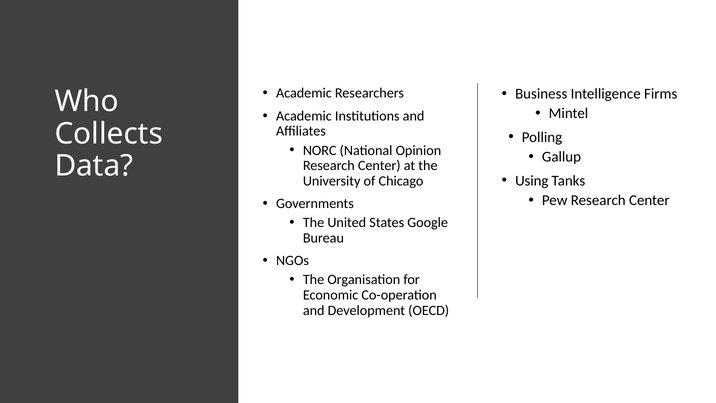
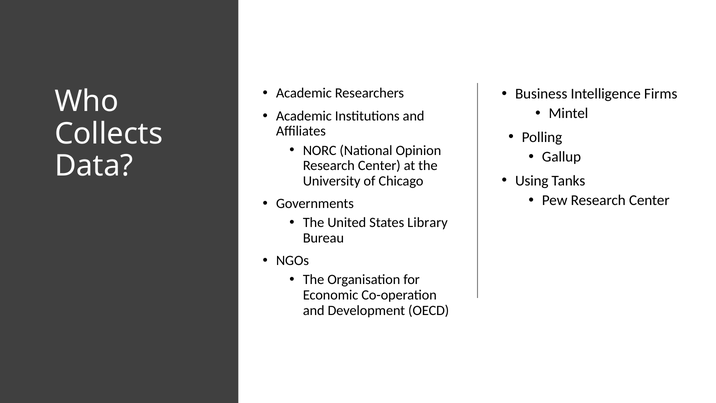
Google: Google -> Library
